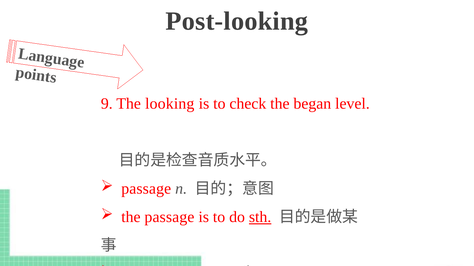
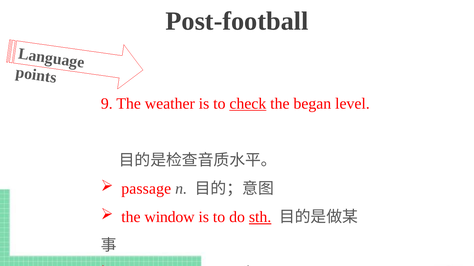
Post-looking: Post-looking -> Post-football
looking: looking -> weather
check underline: none -> present
the passage: passage -> window
